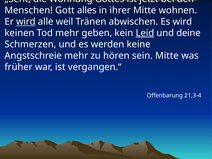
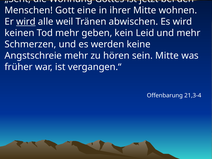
alles: alles -> eine
Leid underline: present -> none
und deine: deine -> mehr
